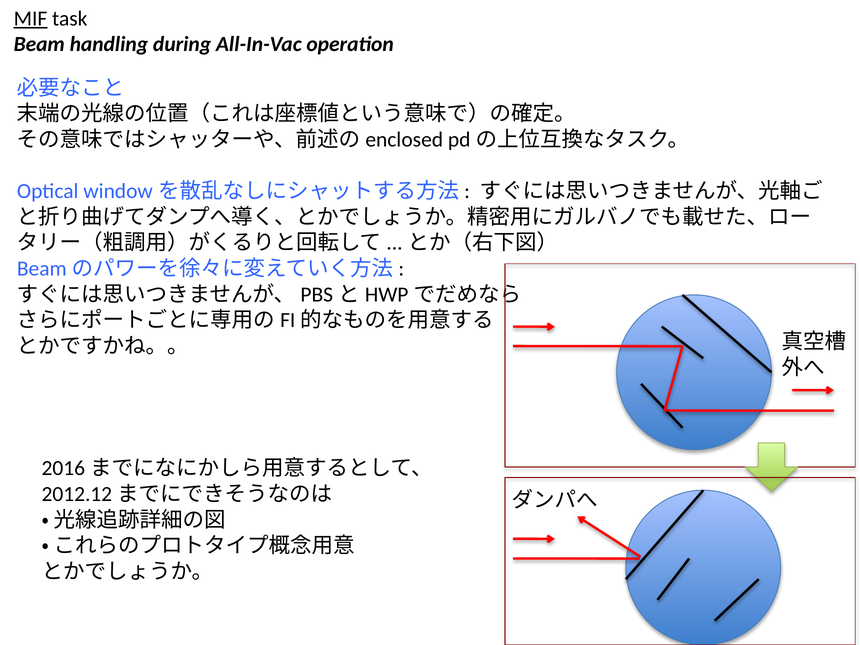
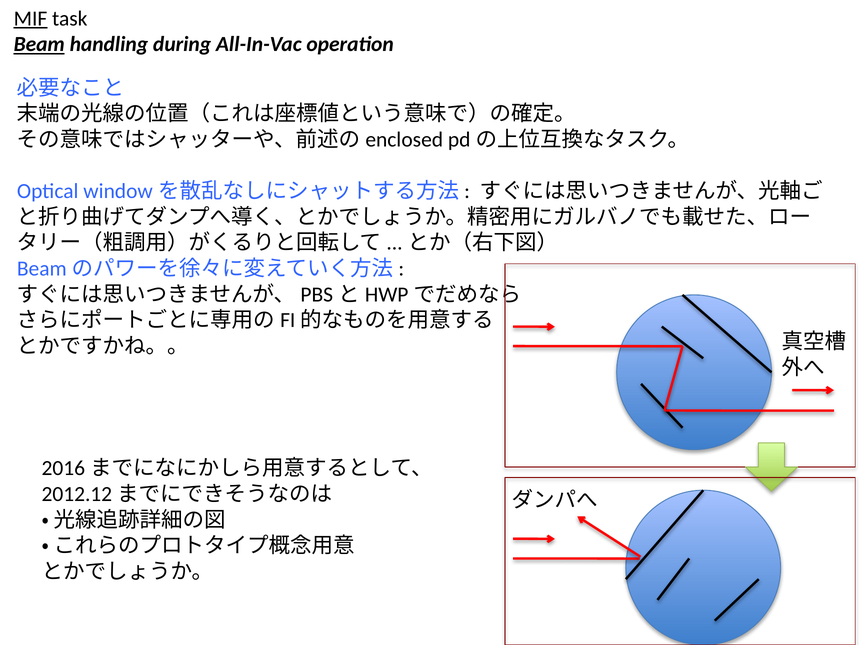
Beam underline: none -> present
